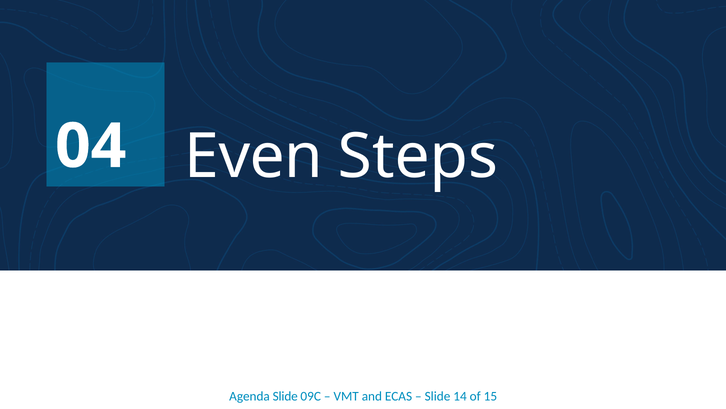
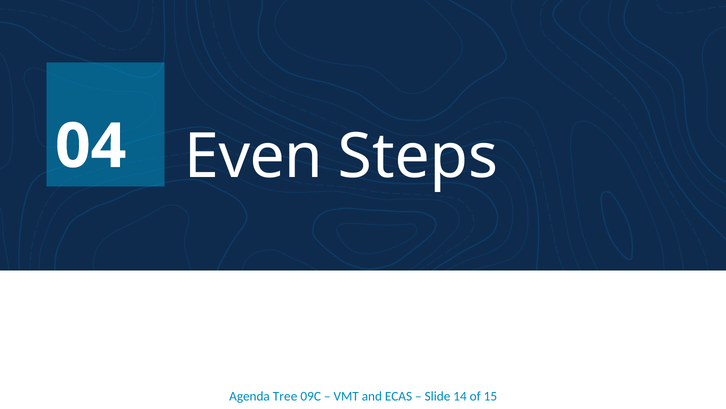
Agenda Slide: Slide -> Tree
